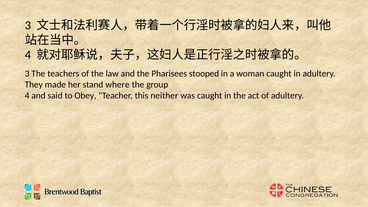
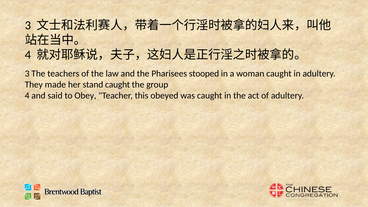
stand where: where -> caught
neither: neither -> obeyed
